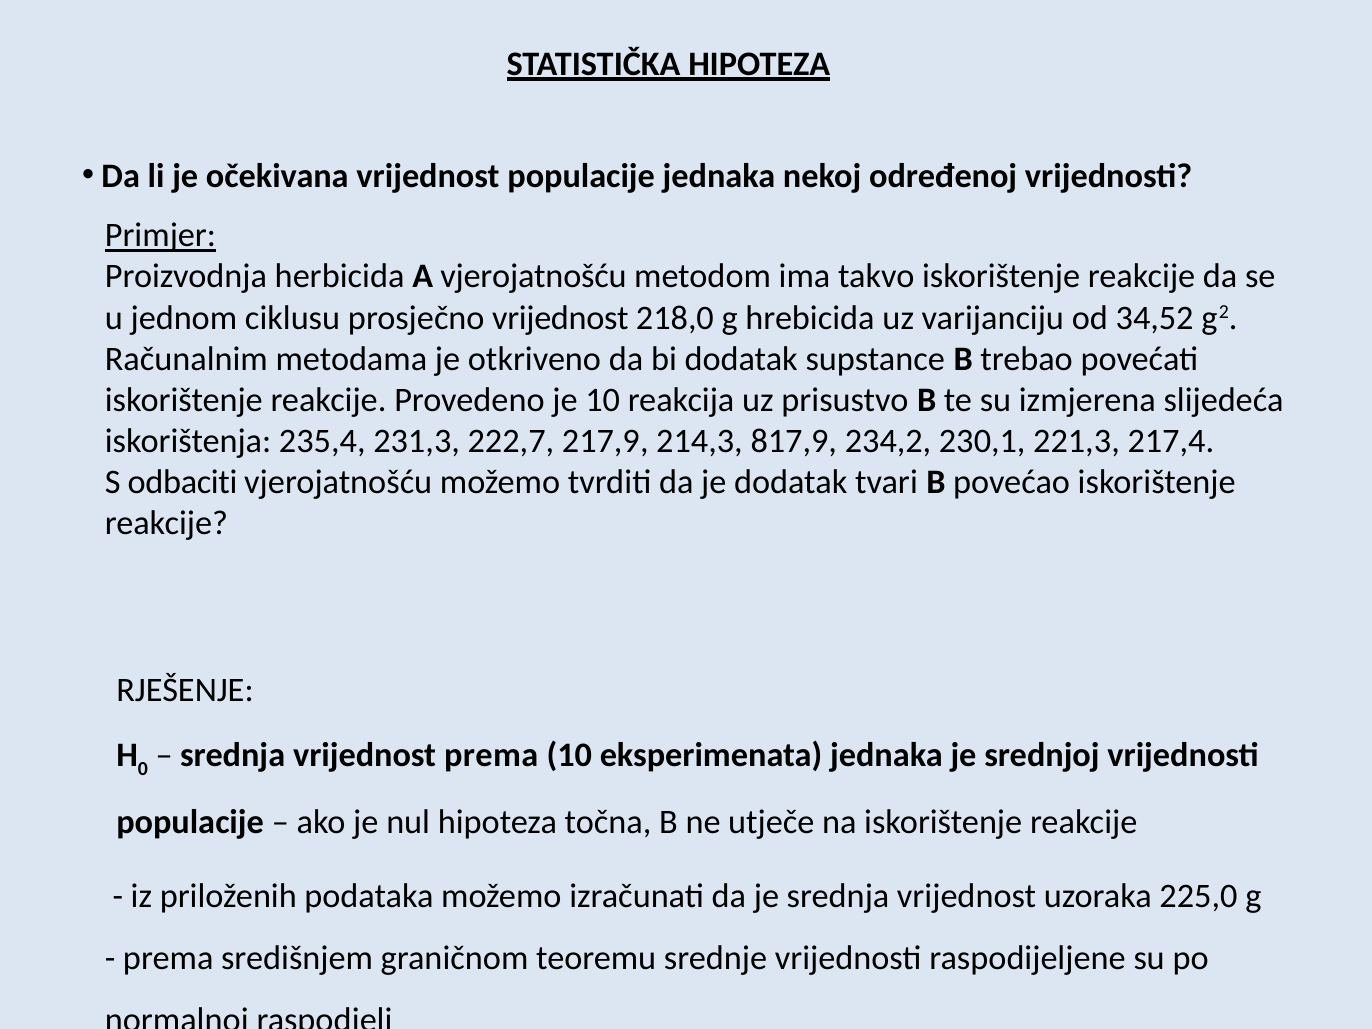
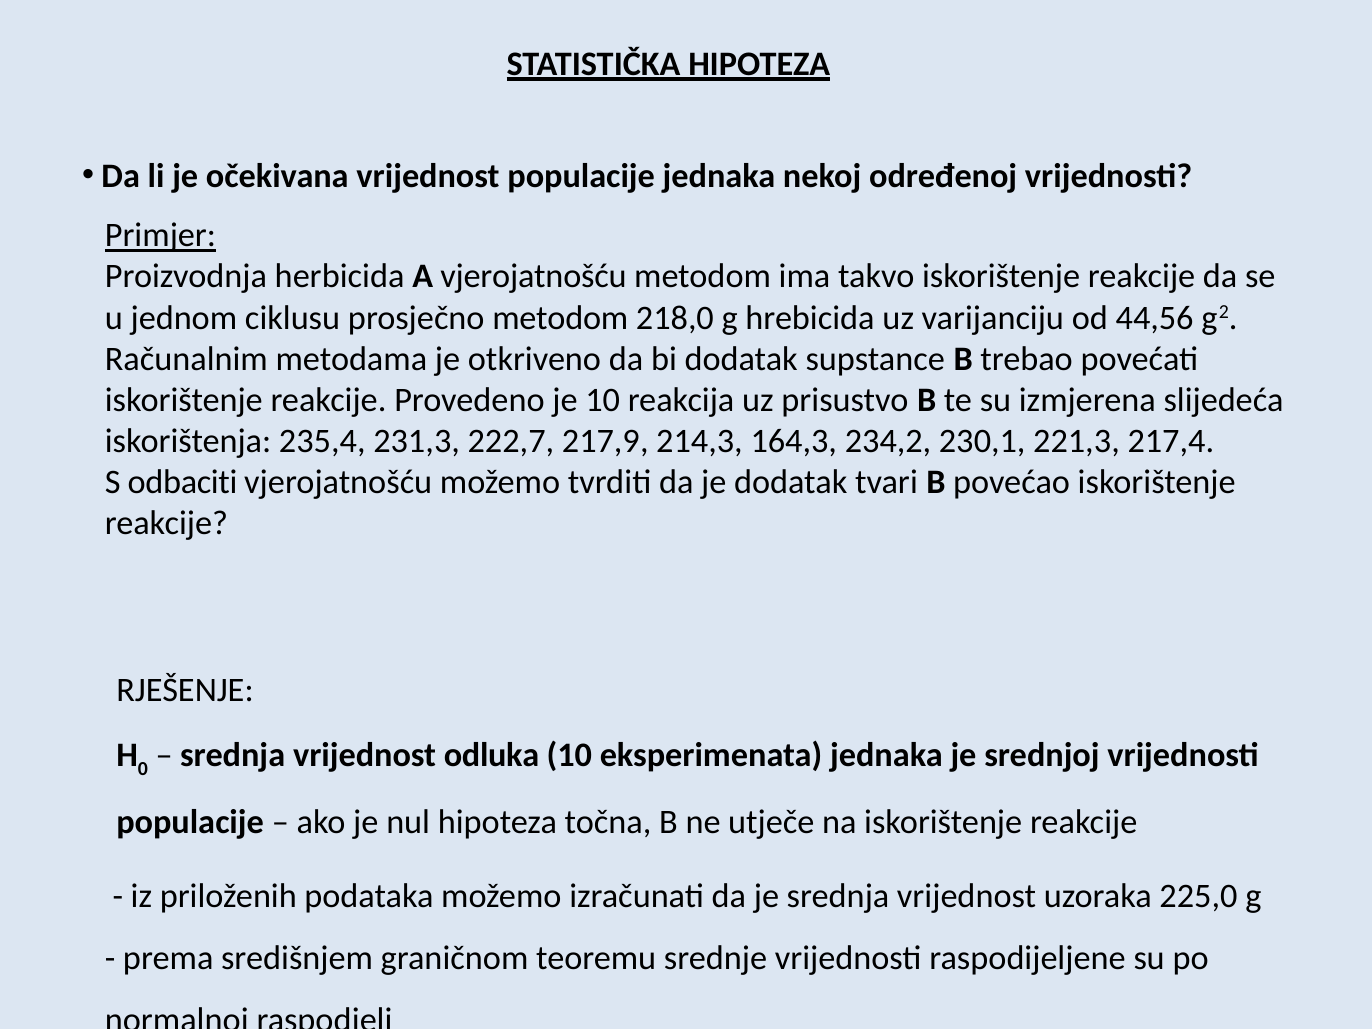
prosječno vrijednost: vrijednost -> metodom
34,52: 34,52 -> 44,56
817,9: 817,9 -> 164,3
vrijednost prema: prema -> odluka
